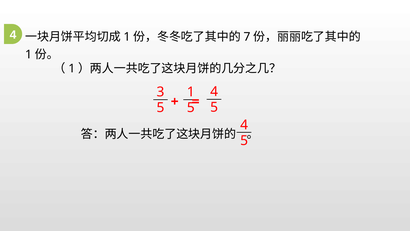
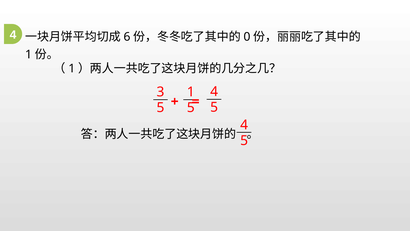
1 at (127, 37): 1 -> 6
7: 7 -> 0
